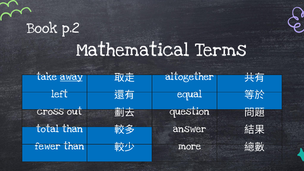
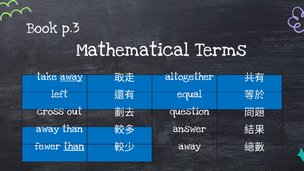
p.2: p.2 -> p.3
total at (48, 129): total -> away
than at (74, 146) underline: none -> present
more at (190, 146): more -> away
